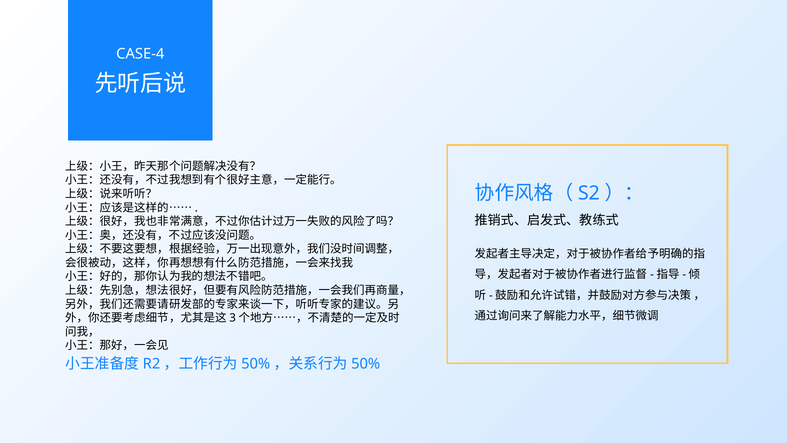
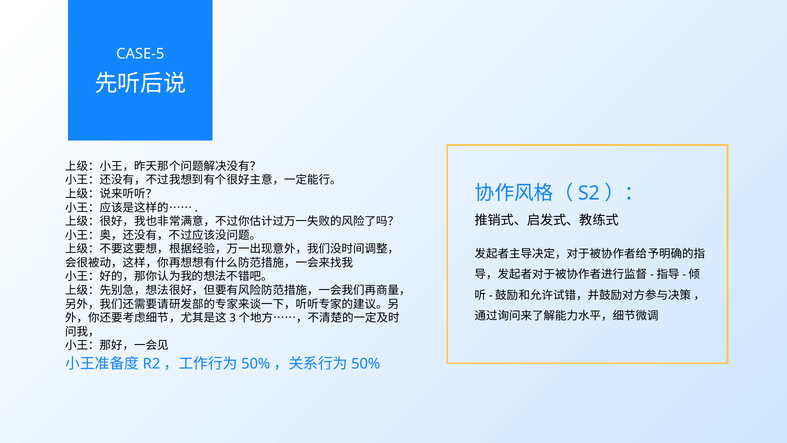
CASE-4: CASE-4 -> CASE-5
